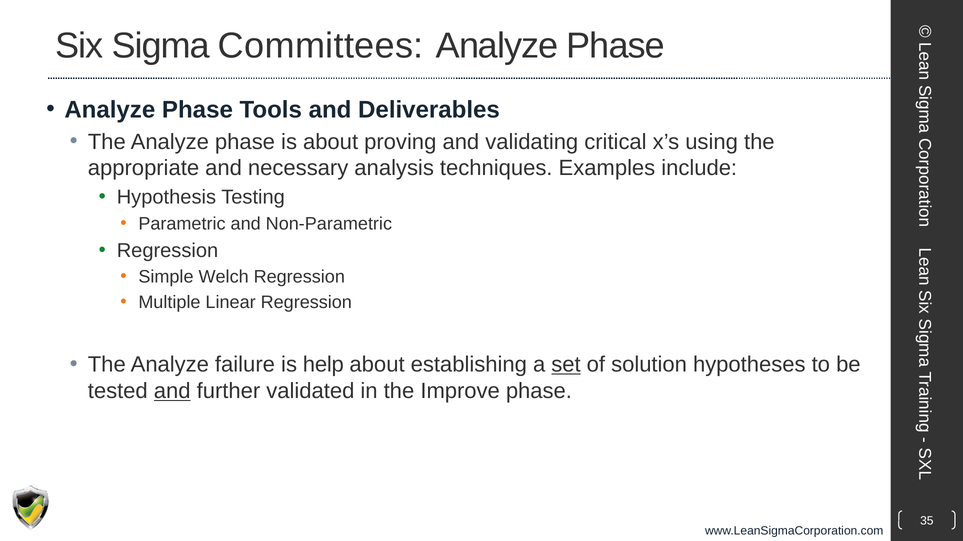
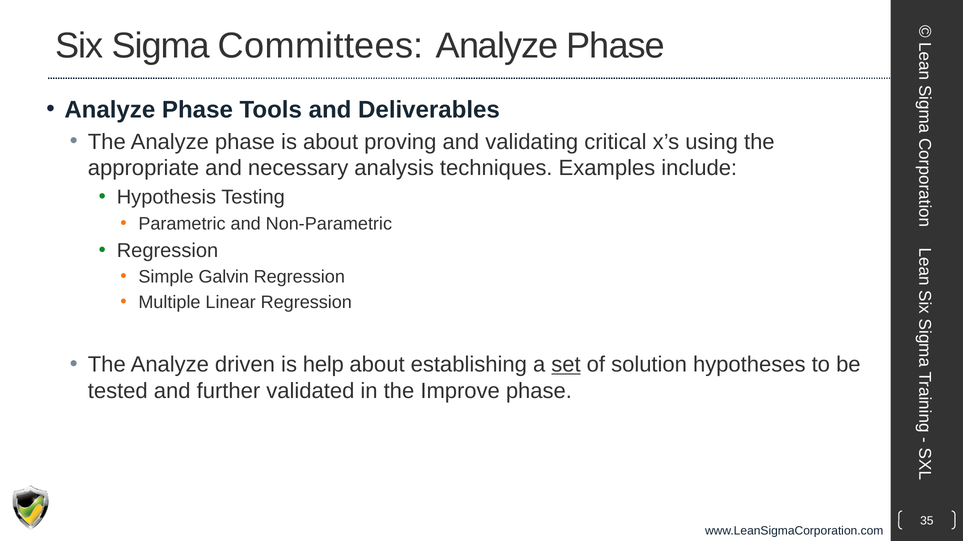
Welch: Welch -> Galvin
failure: failure -> driven
and at (172, 391) underline: present -> none
